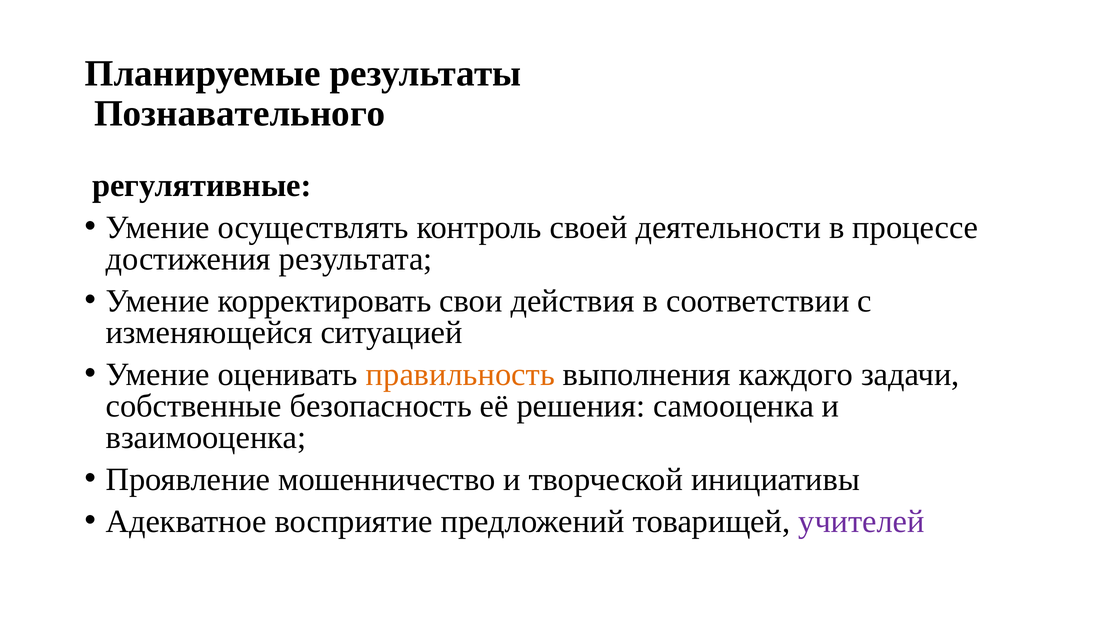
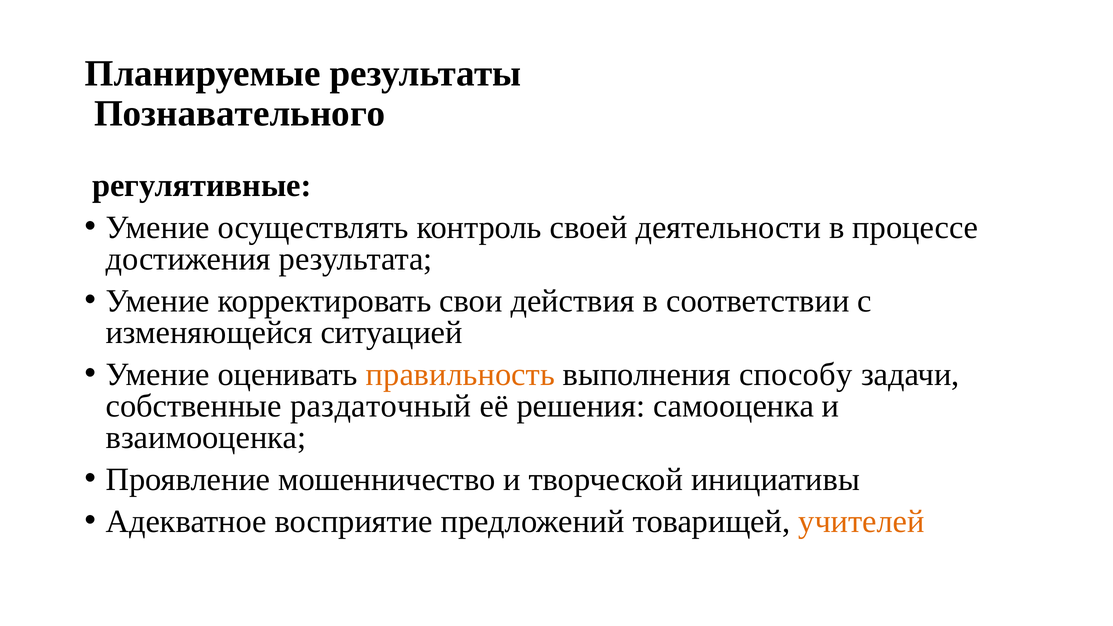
каждого: каждого -> способу
безопасность: безопасность -> раздаточный
учителей colour: purple -> orange
